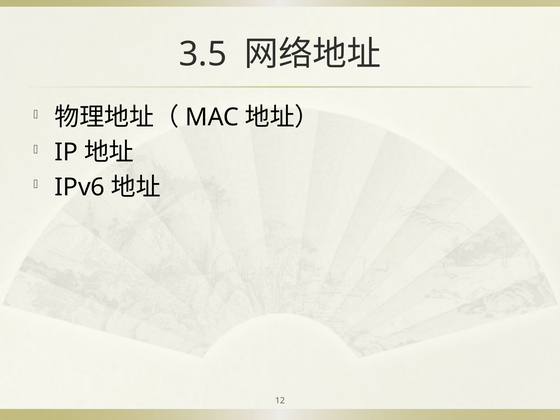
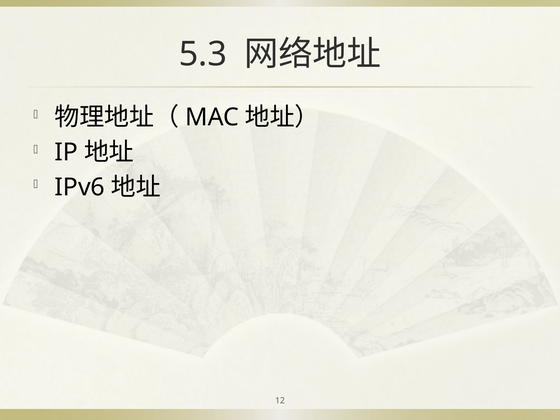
3.5: 3.5 -> 5.3
